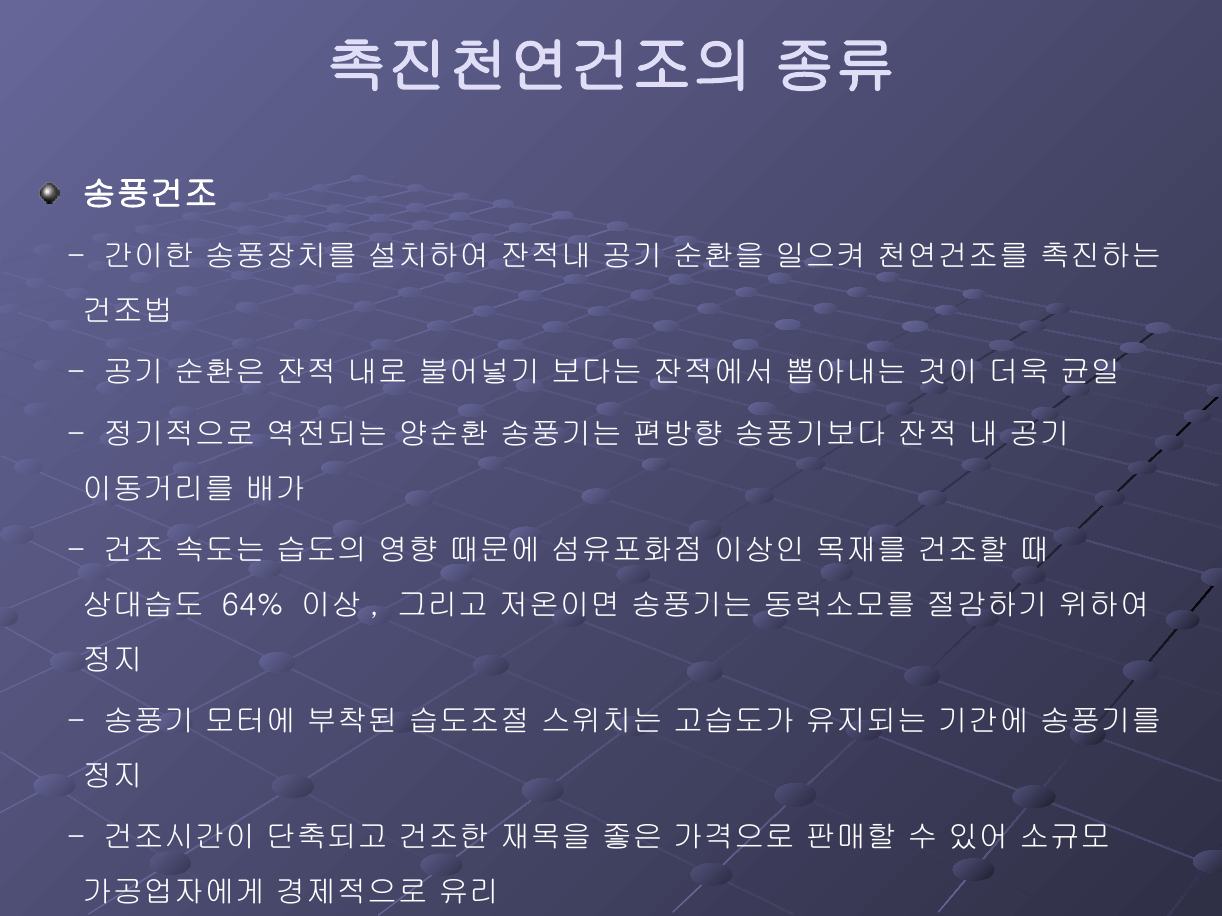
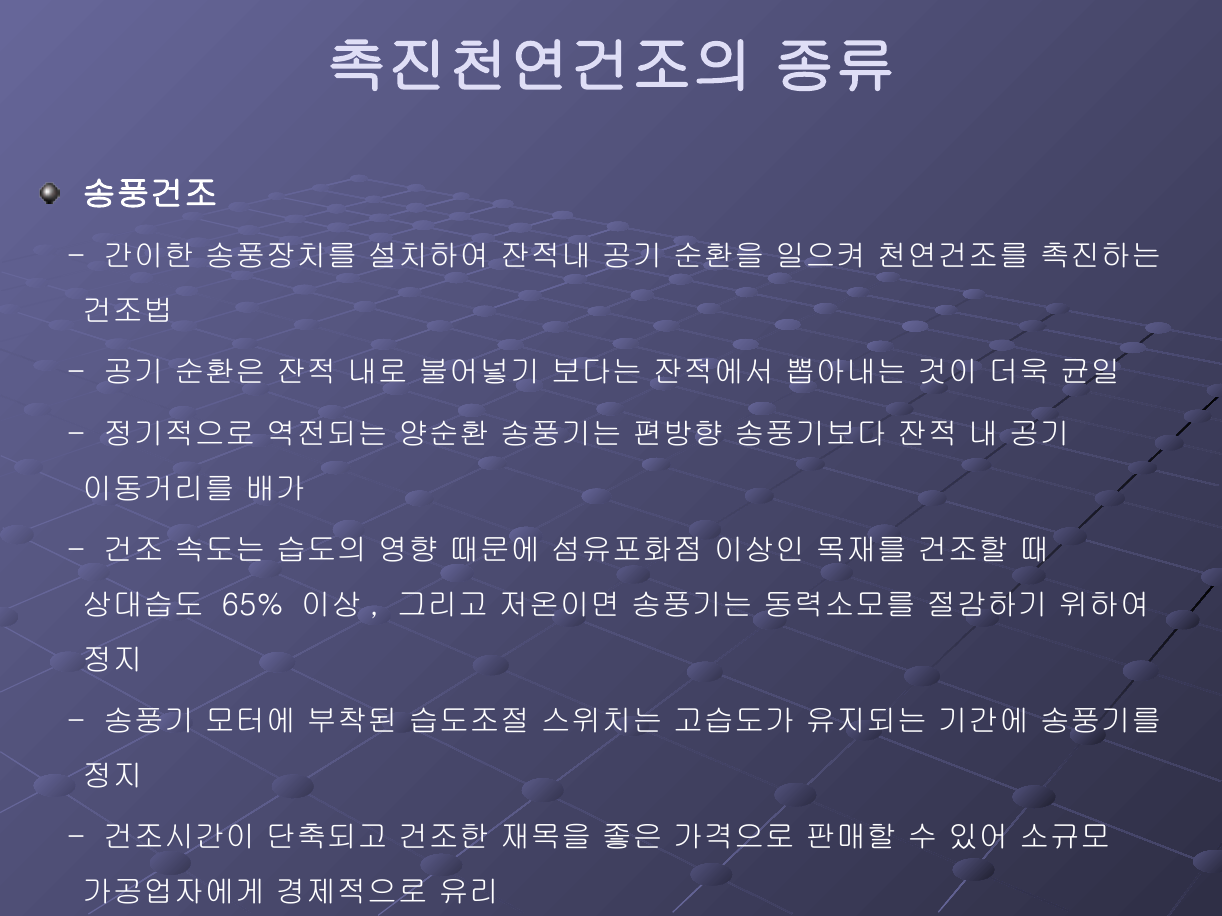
64%: 64% -> 65%
